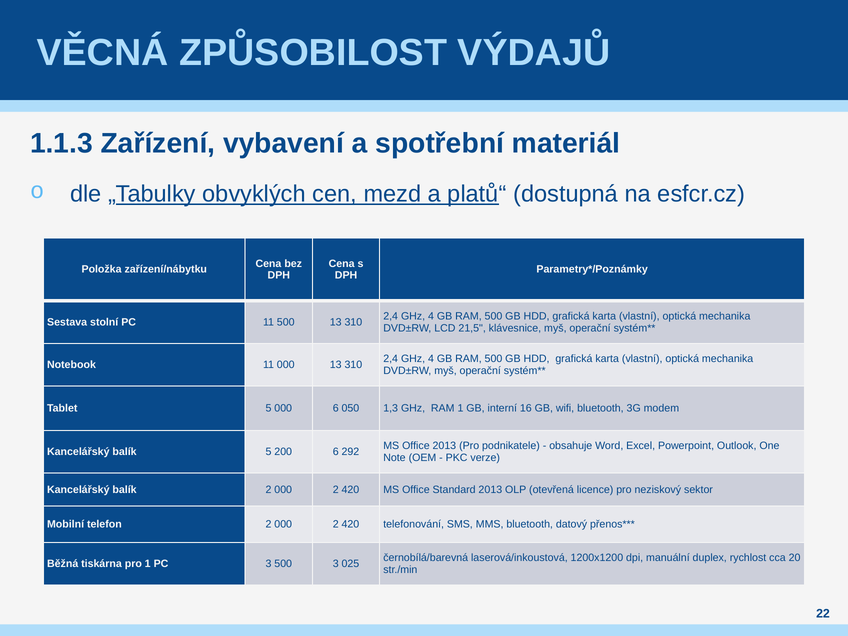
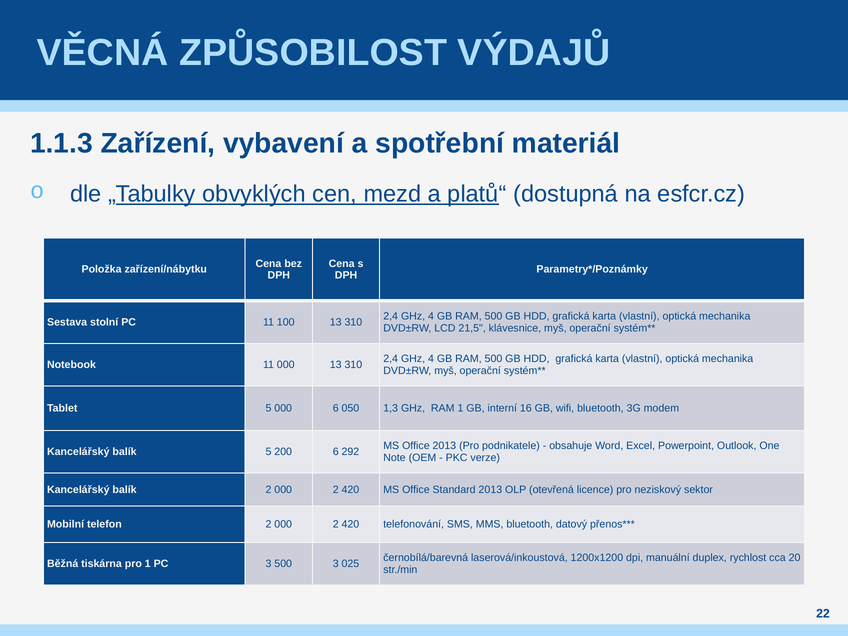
11 500: 500 -> 100
